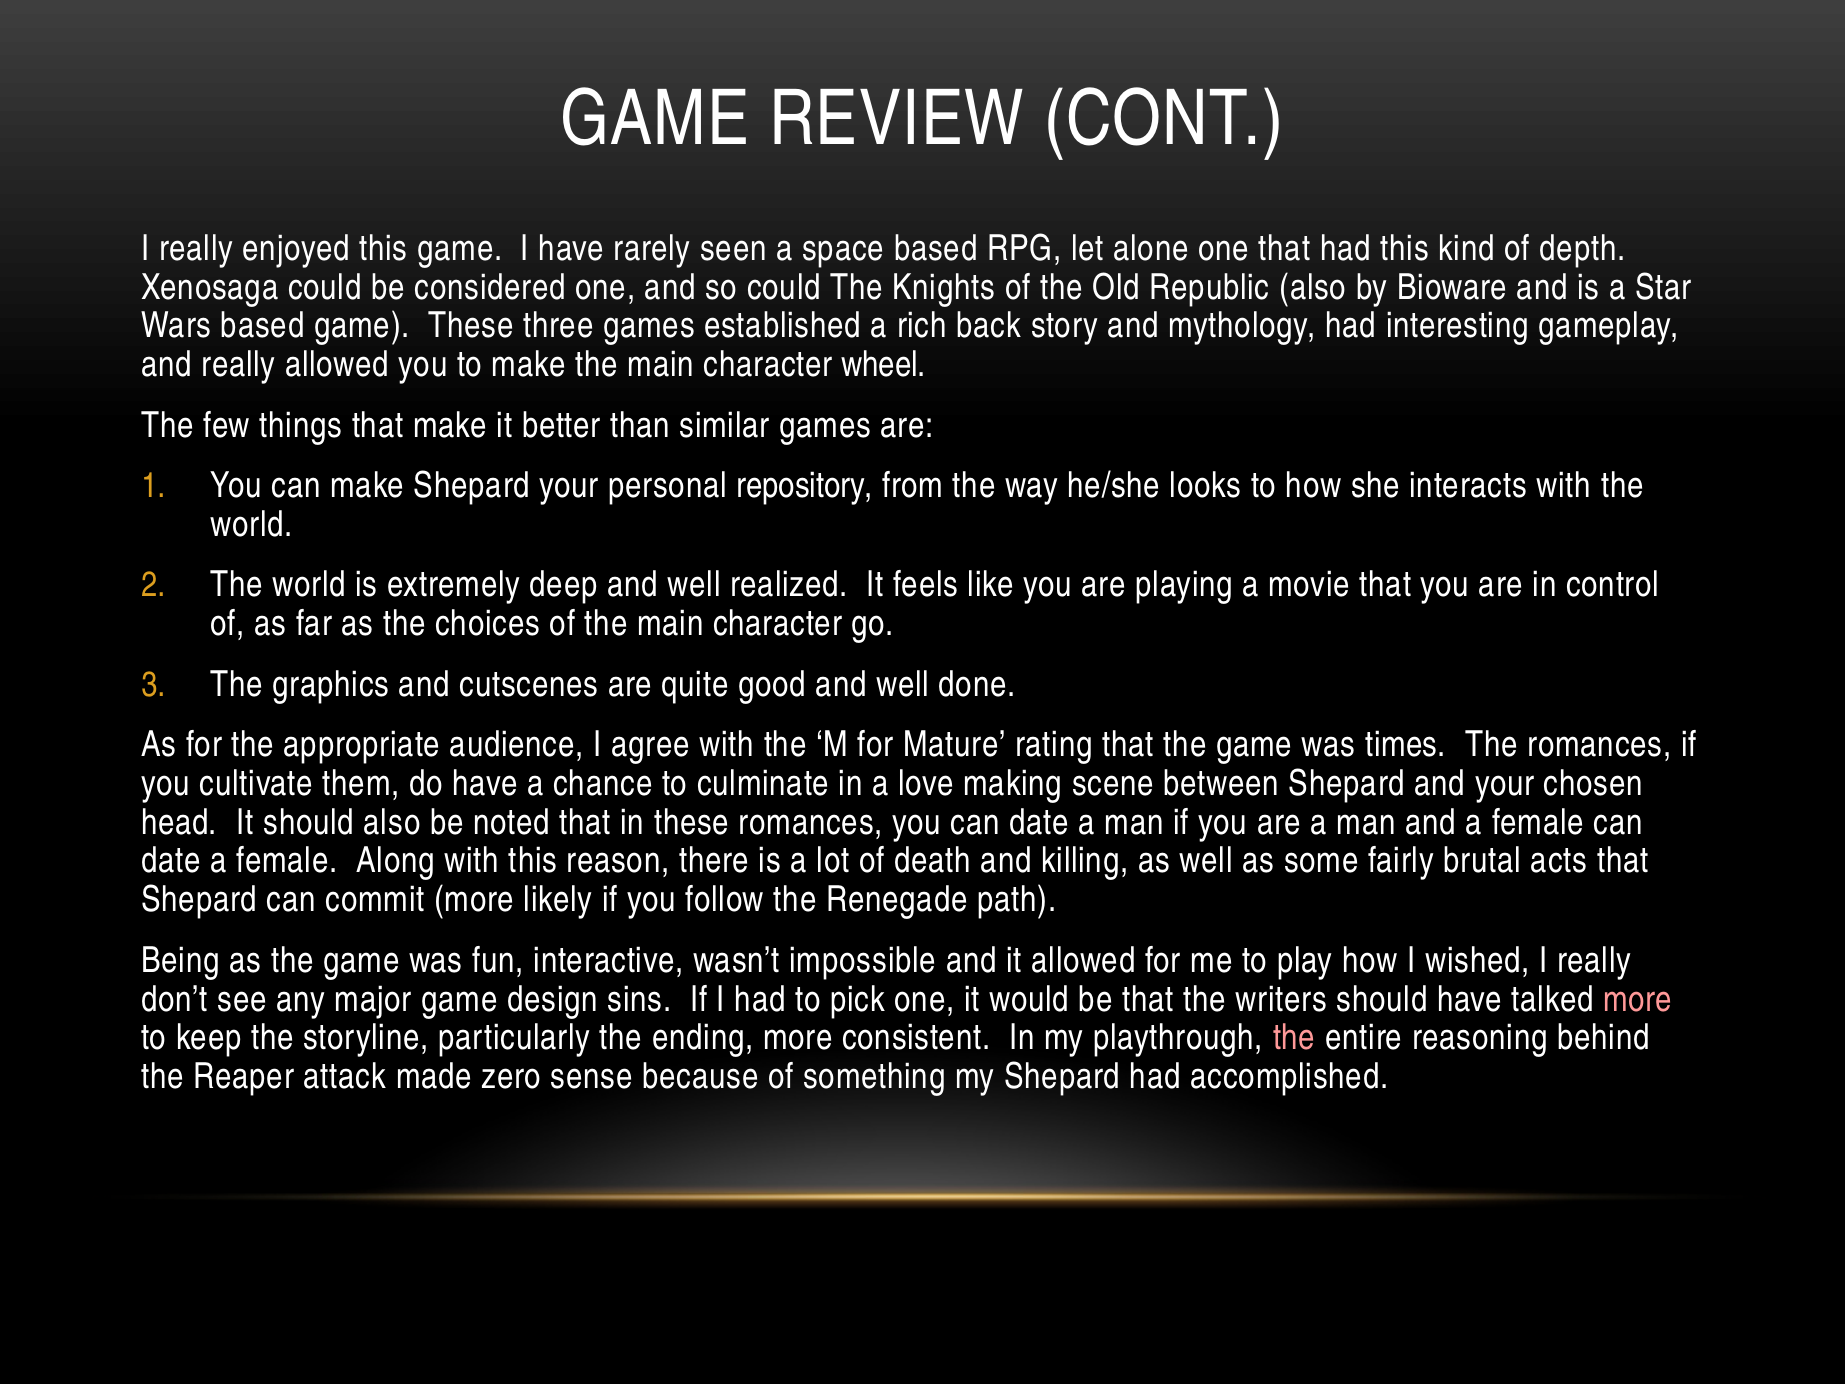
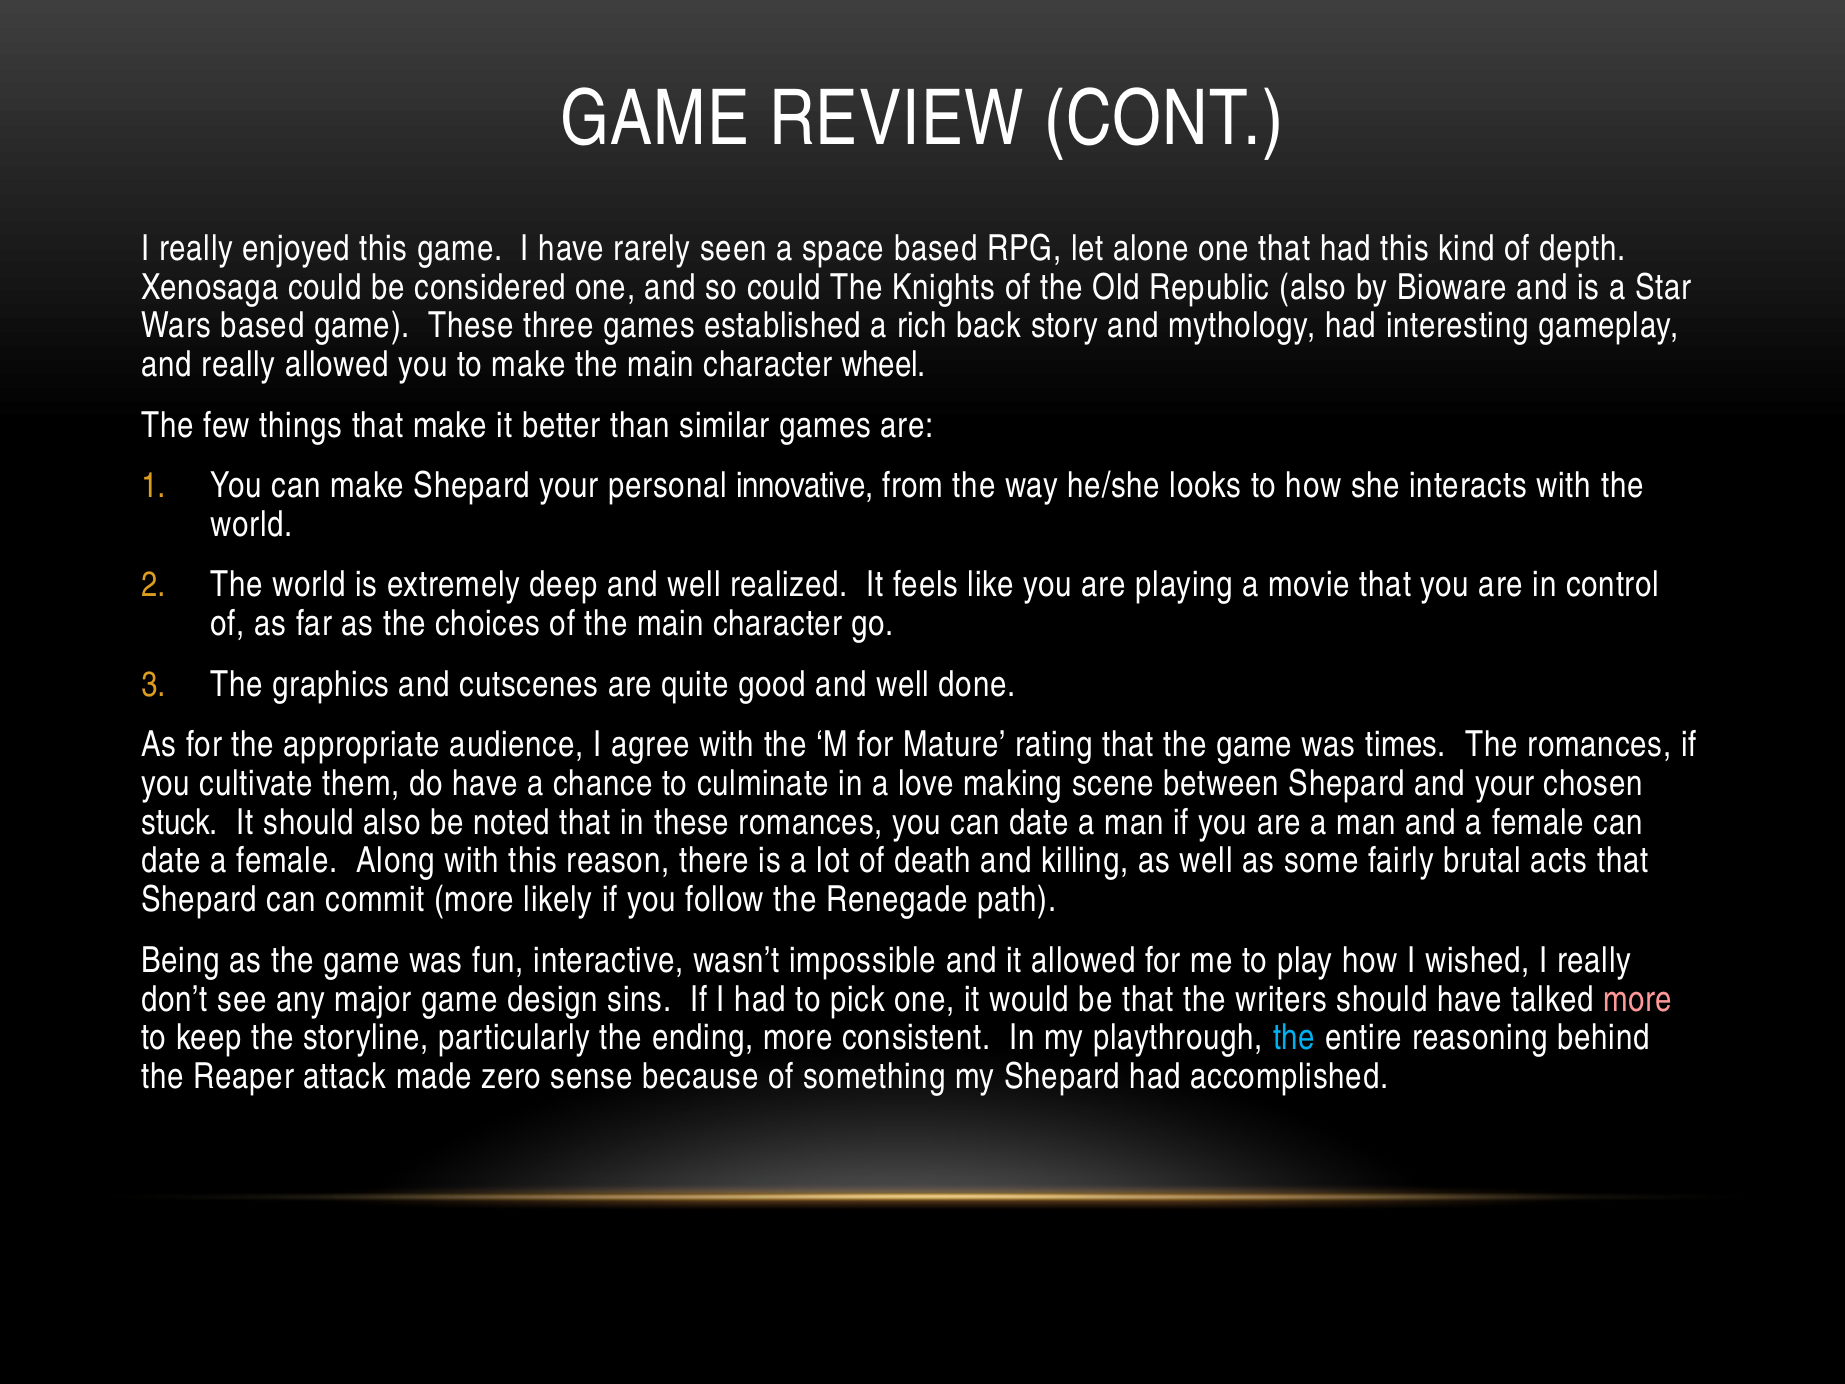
repository: repository -> innovative
head: head -> stuck
the at (1294, 1038) colour: pink -> light blue
